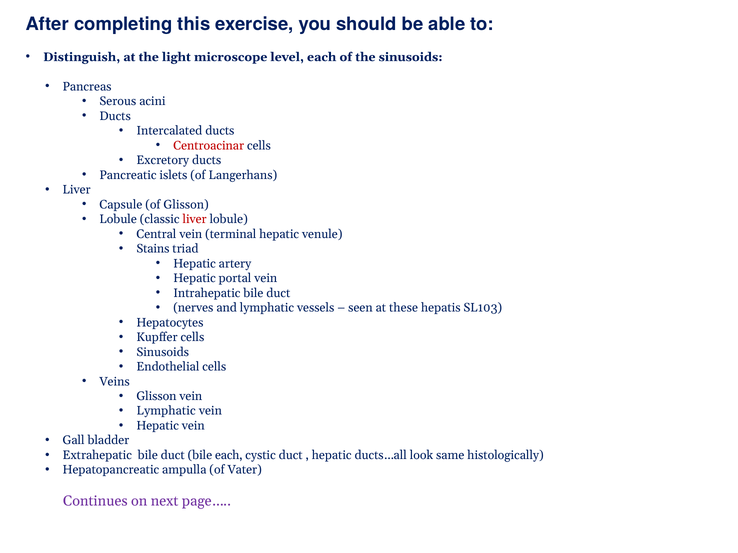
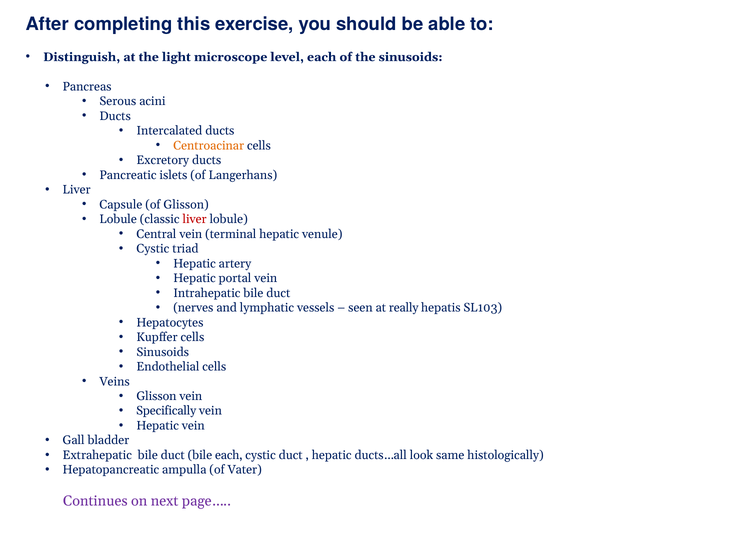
Centroacinar colour: red -> orange
Stains at (153, 249): Stains -> Cystic
these: these -> really
Lymphatic at (166, 411): Lymphatic -> Specifically
